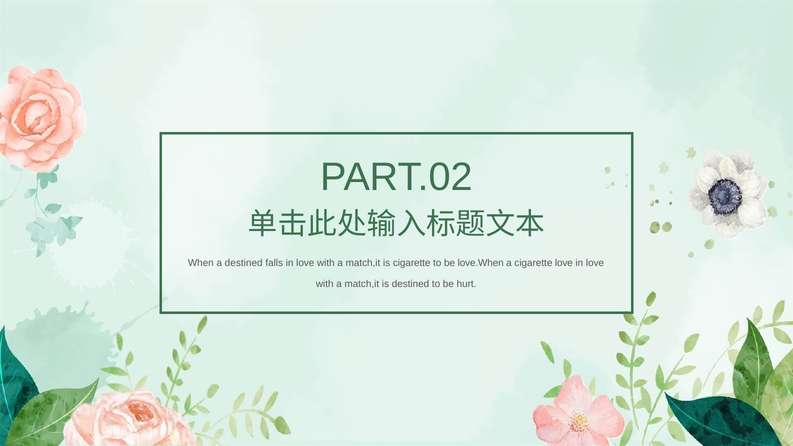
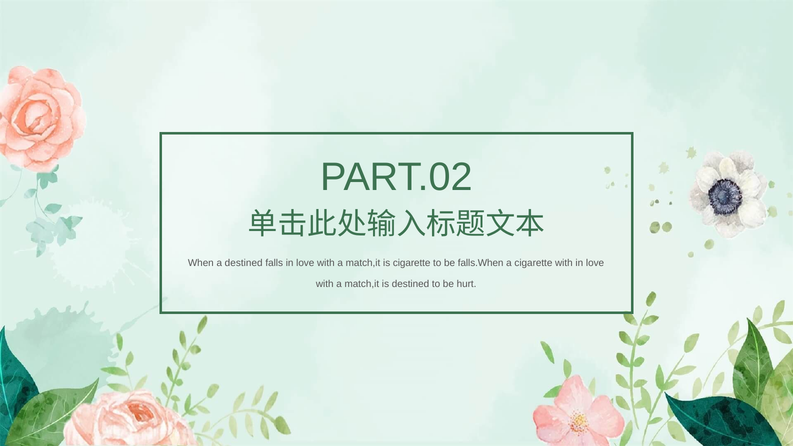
love.When: love.When -> falls.When
cigarette love: love -> with
